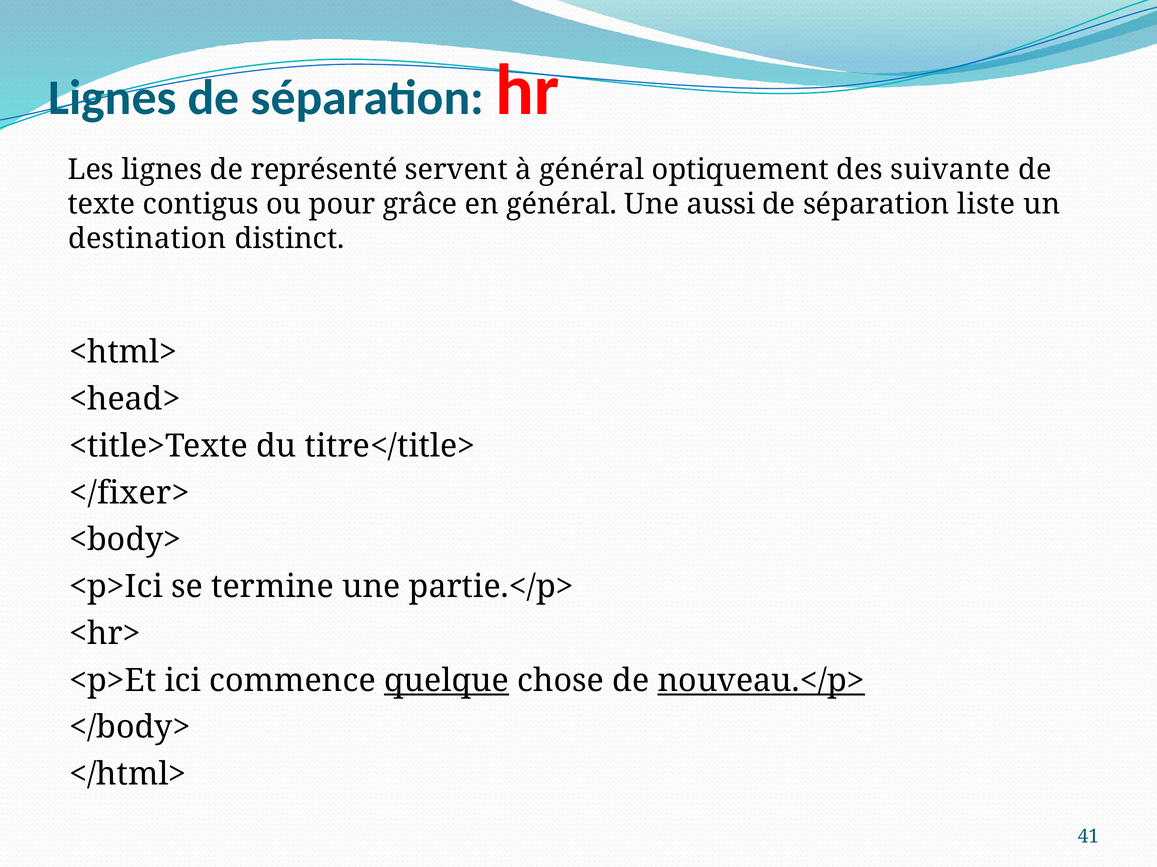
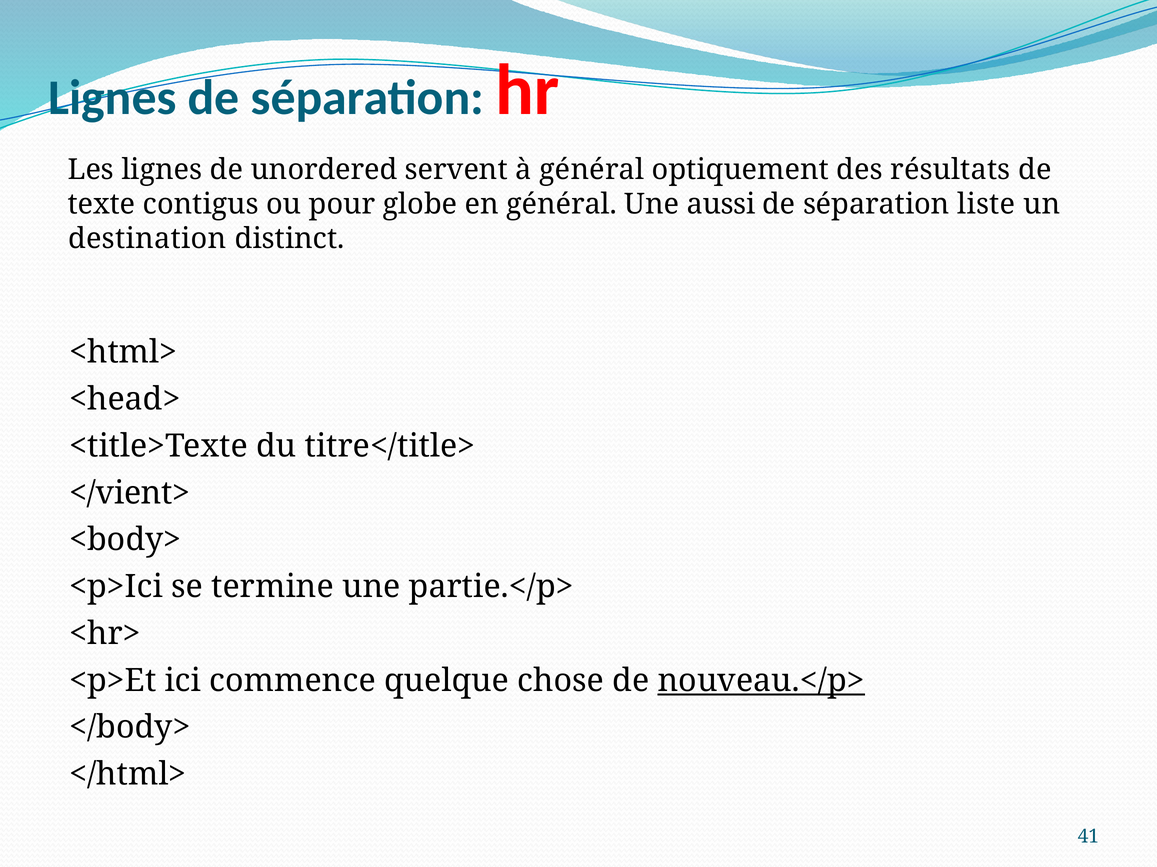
représenté: représenté -> unordered
suivante: suivante -> résultats
grâce: grâce -> globe
</fixer>: </fixer> -> </vient>
quelque underline: present -> none
